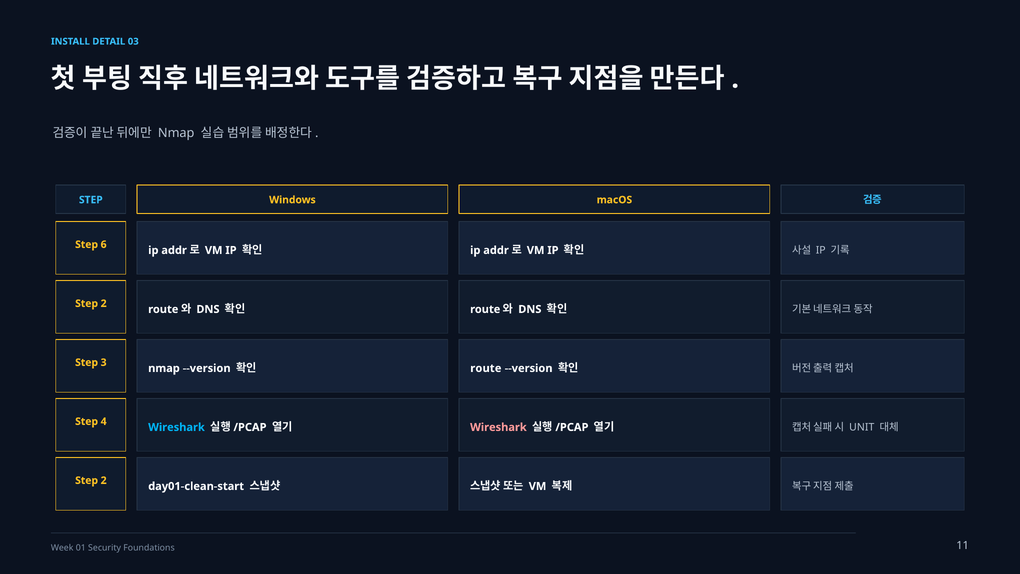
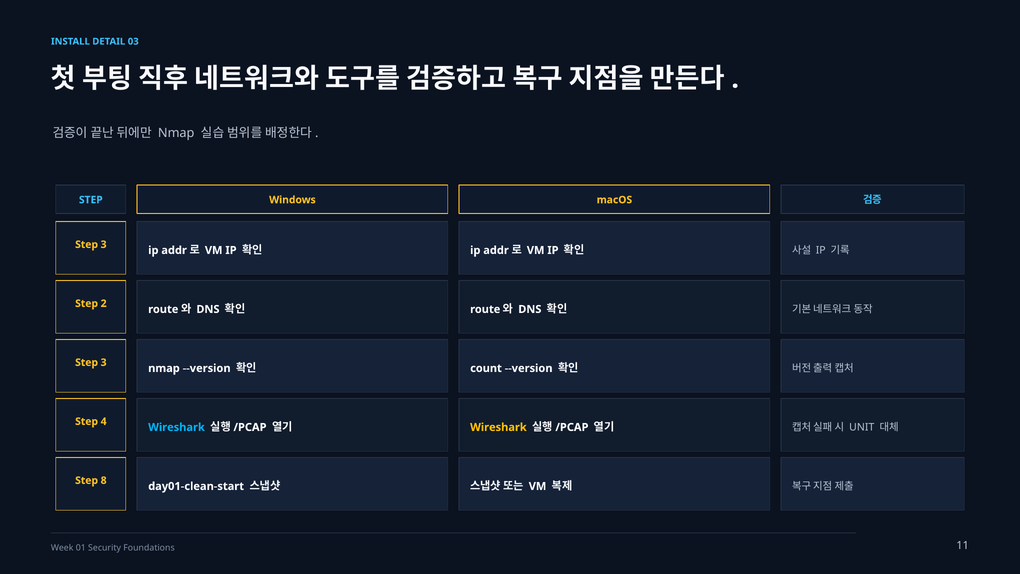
6 at (104, 244): 6 -> 3
route at (486, 368): route -> count
Wireshark at (498, 427) colour: pink -> yellow
2 at (104, 480): 2 -> 8
